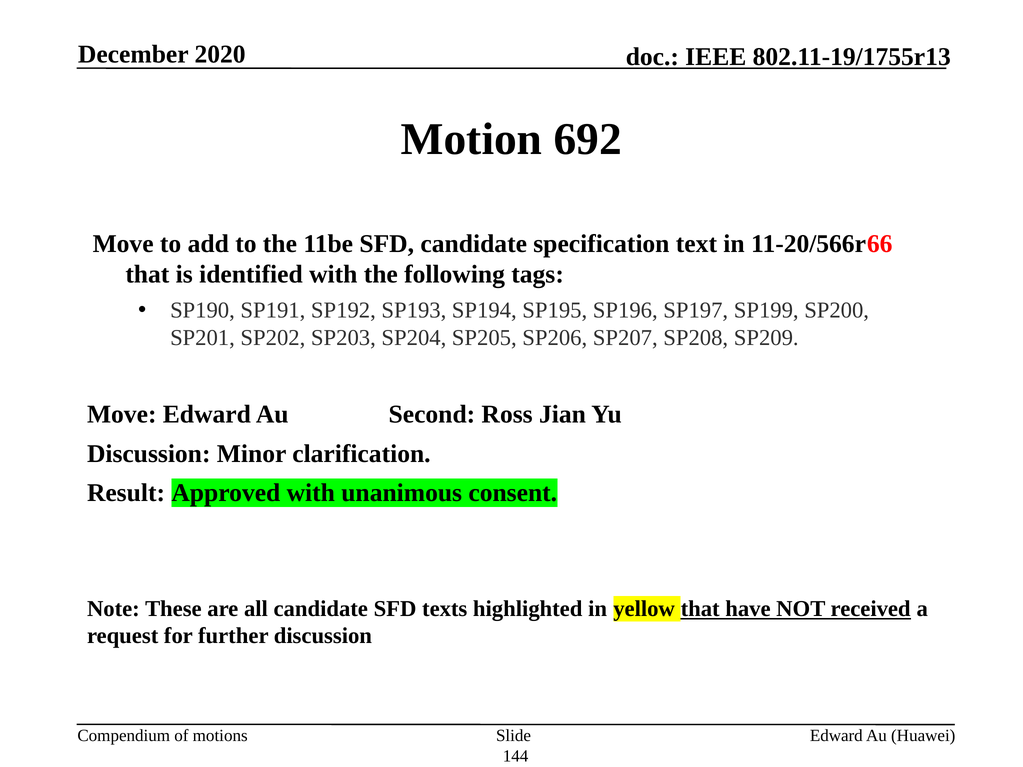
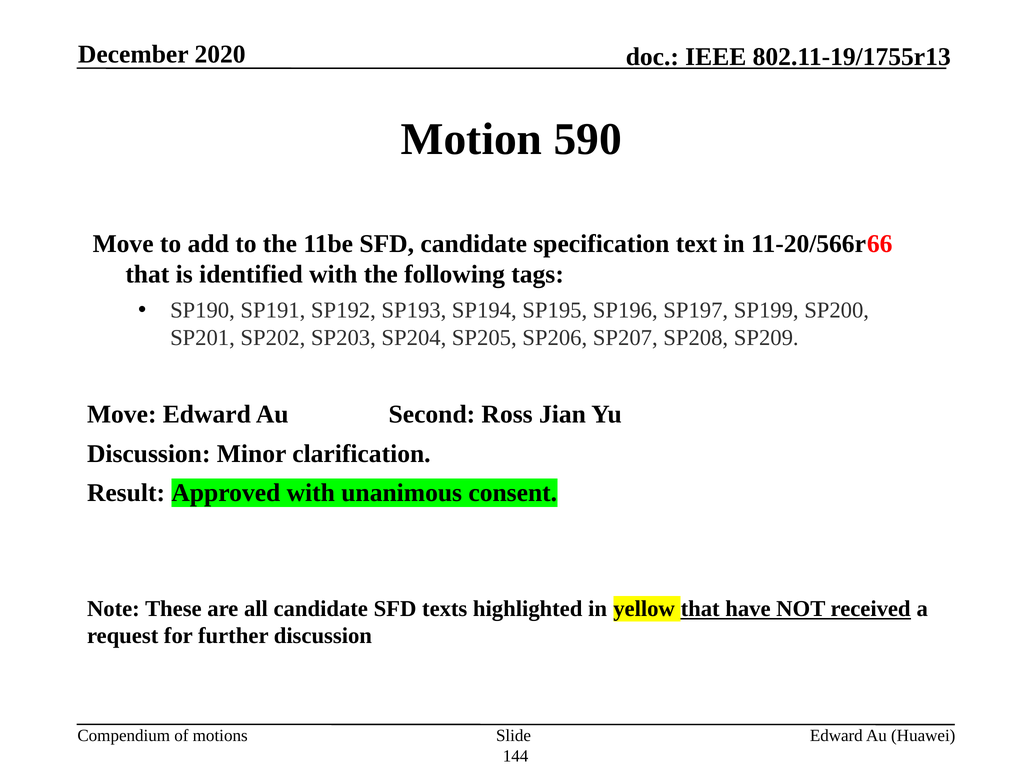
692: 692 -> 590
